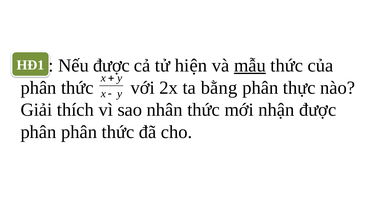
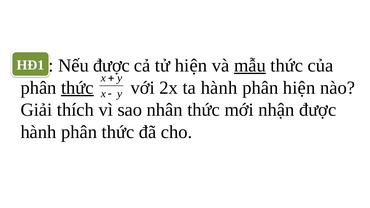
thức at (77, 88) underline: none -> present
ta bằng: bằng -> hành
phân thực: thực -> hiện
phân at (38, 132): phân -> hành
